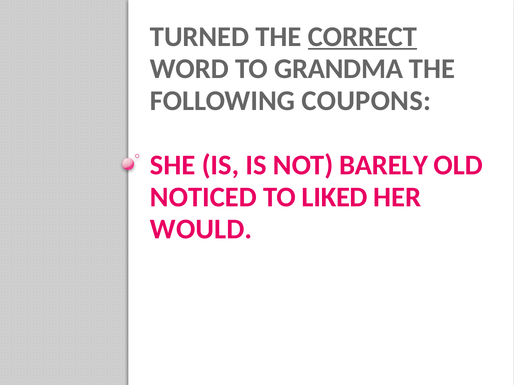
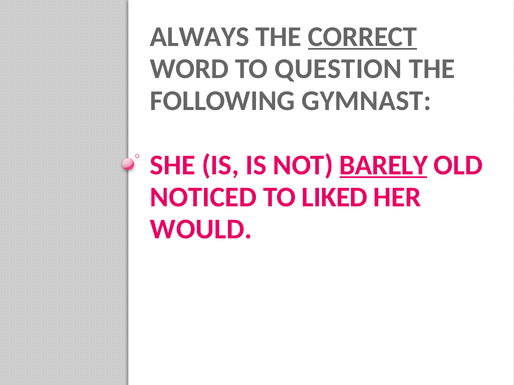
TURNED: TURNED -> ALWAYS
GRANDMA: GRANDMA -> QUESTION
COUPONS: COUPONS -> GYMNAST
BARELY underline: none -> present
